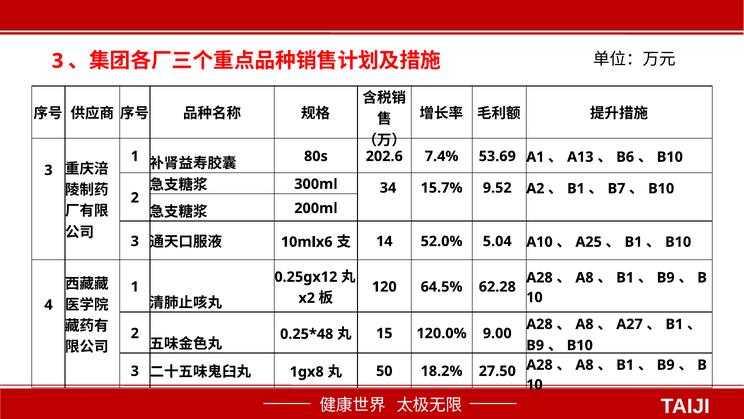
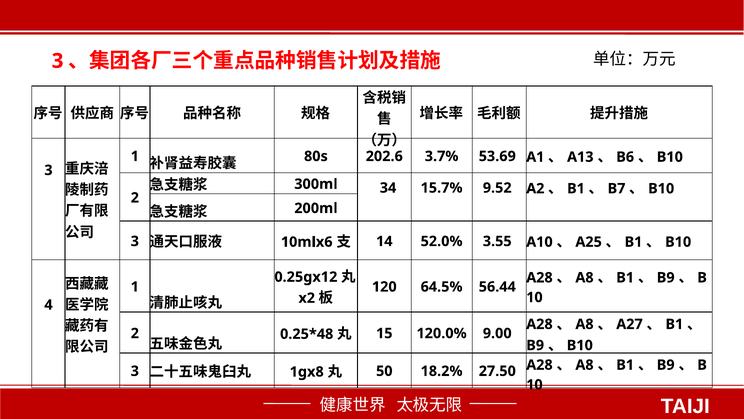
7.4%: 7.4% -> 3.7%
5.04: 5.04 -> 3.55
62.28: 62.28 -> 56.44
